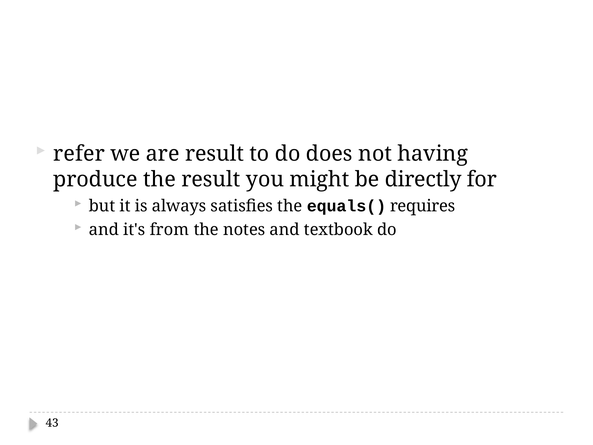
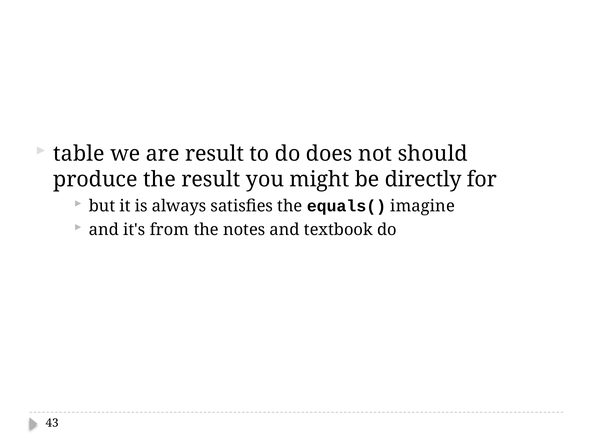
refer: refer -> table
having: having -> should
requires: requires -> imagine
